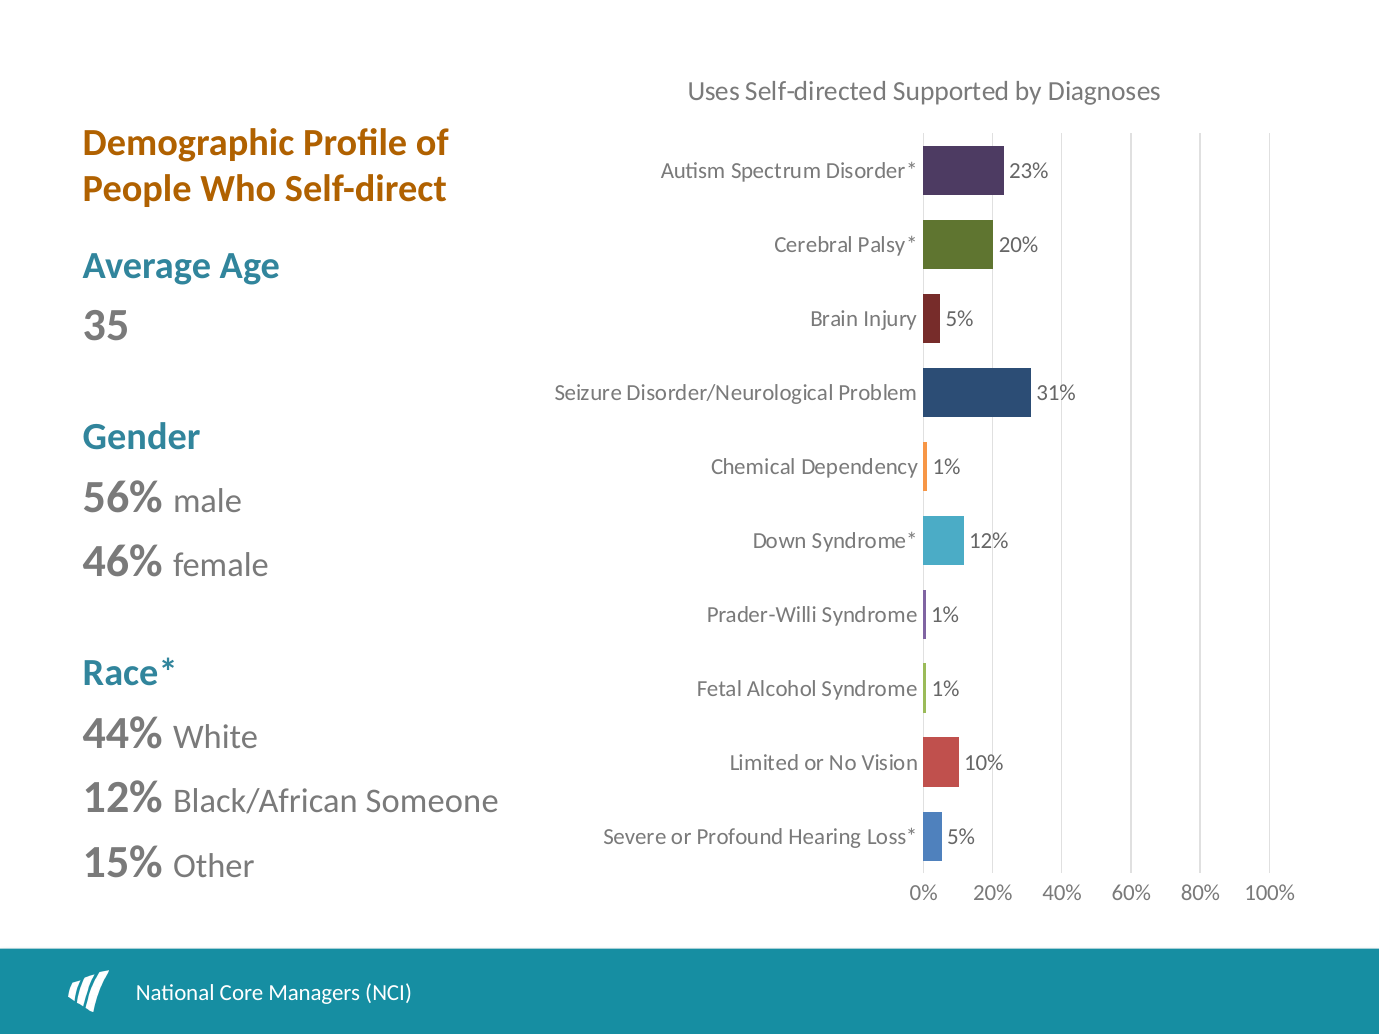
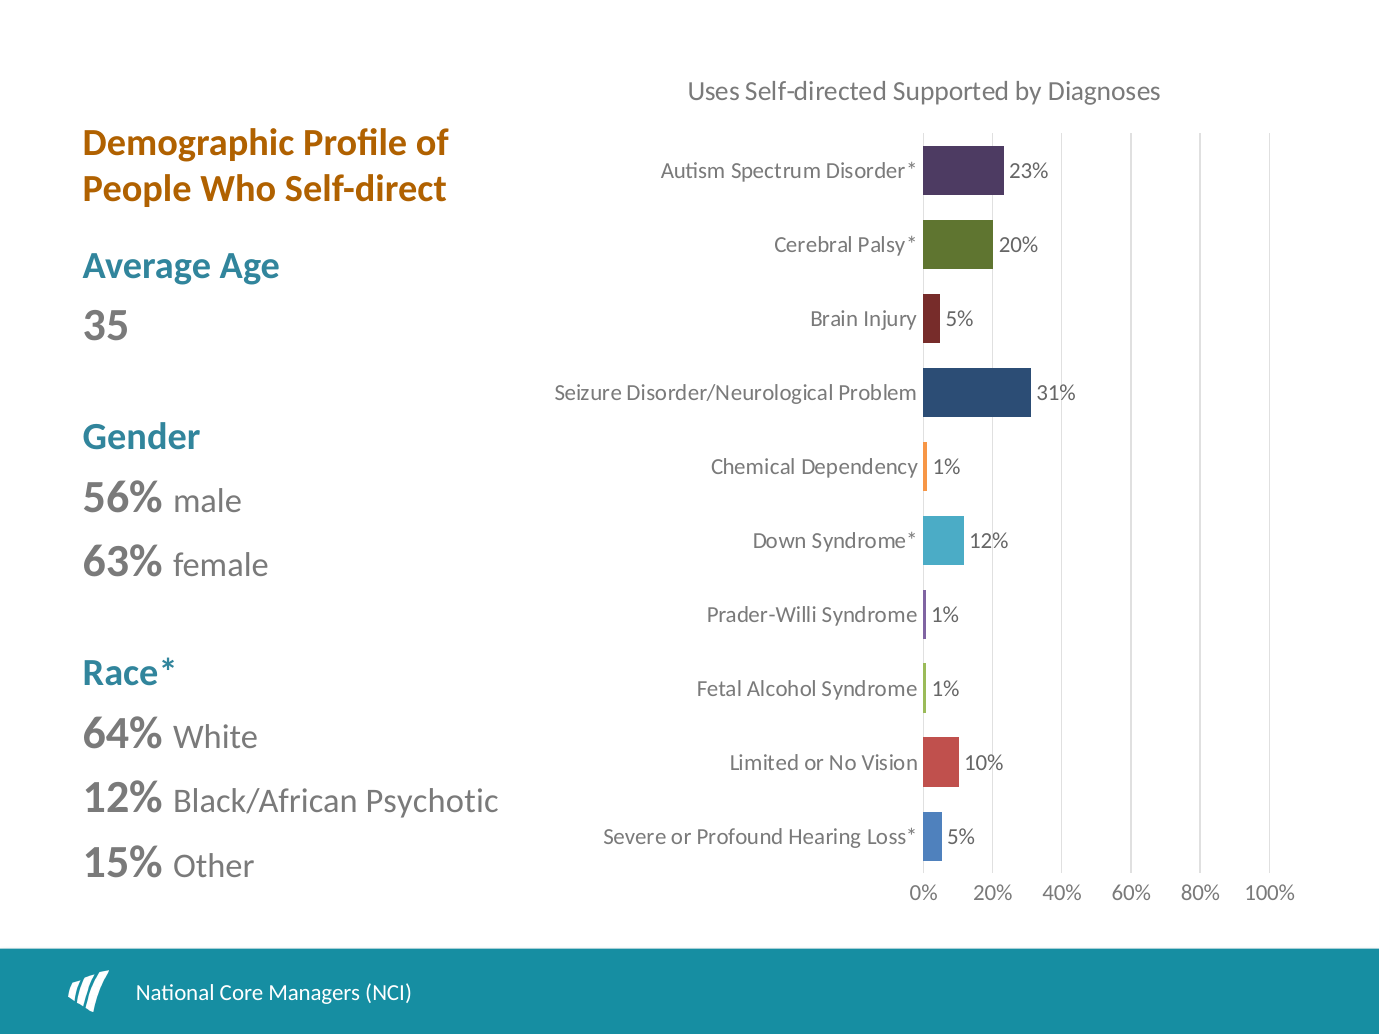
46%: 46% -> 63%
44%: 44% -> 64%
Someone: Someone -> Psychotic
